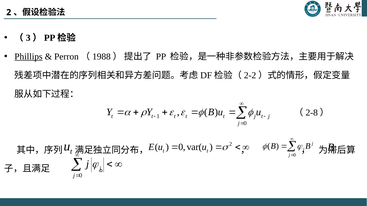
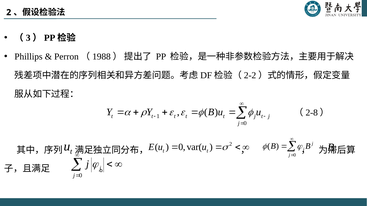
Phillips underline: present -> none
